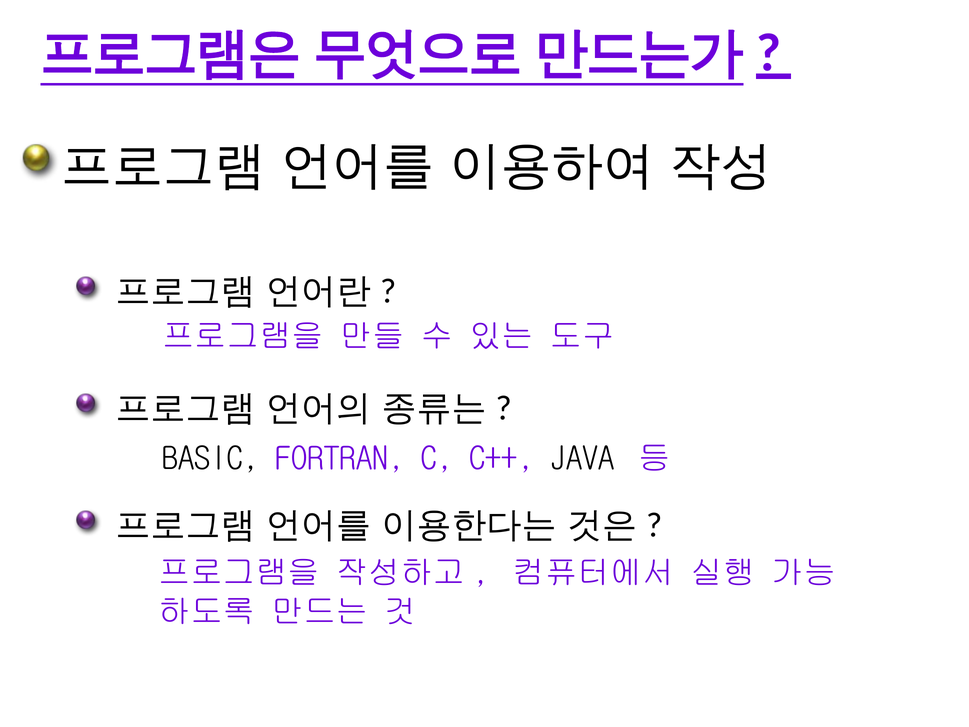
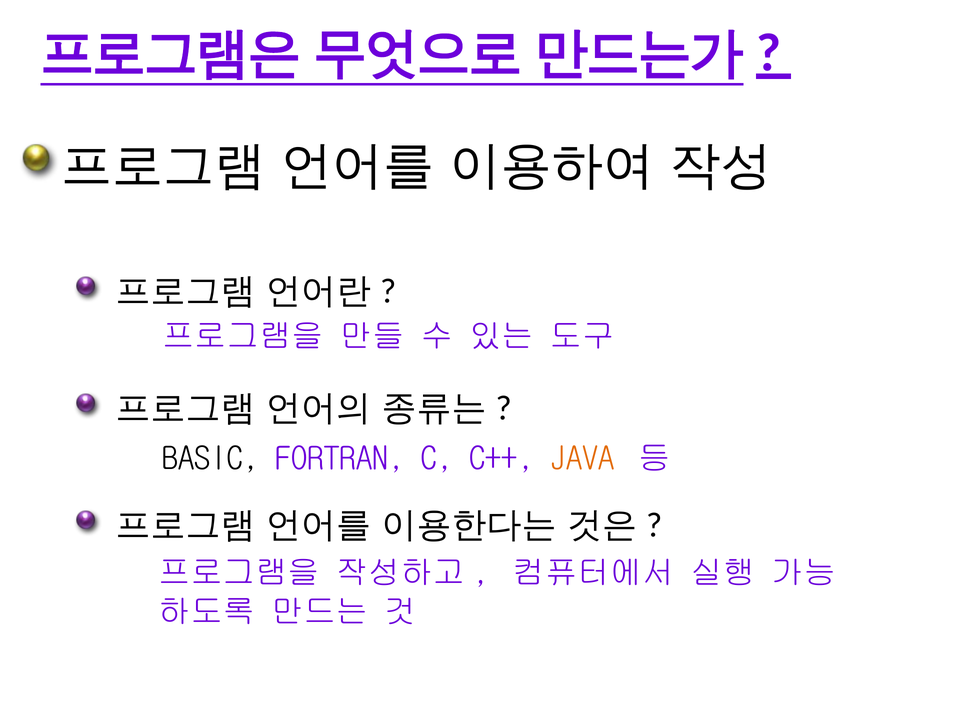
JAVA colour: black -> orange
